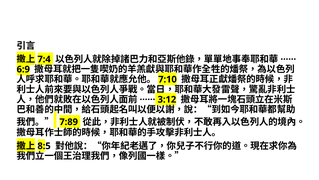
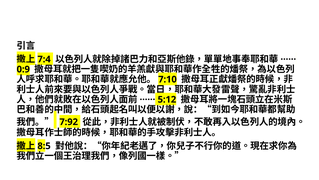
6:9: 6:9 -> 0:9
3:12: 3:12 -> 5:12
7:89: 7:89 -> 7:92
